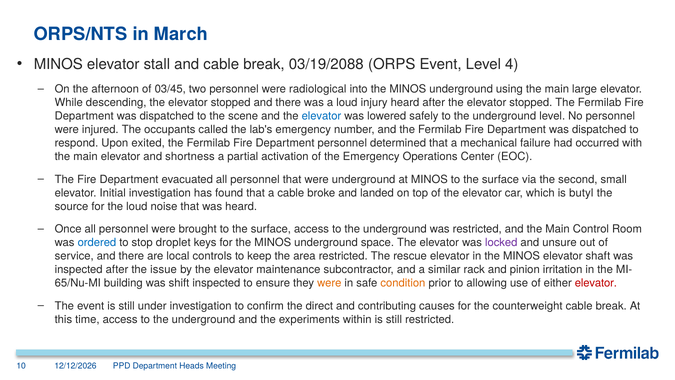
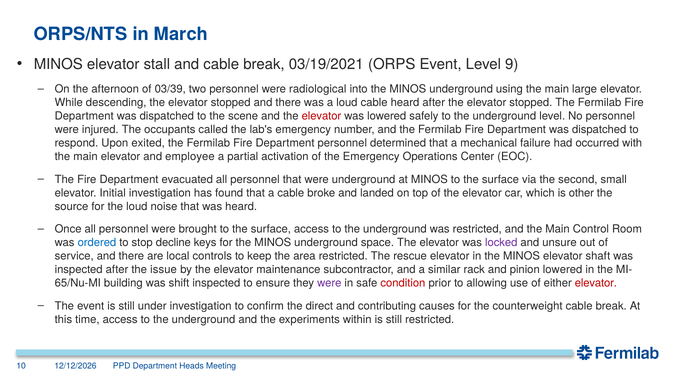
03/19/2088: 03/19/2088 -> 03/19/2021
4: 4 -> 9
03/45: 03/45 -> 03/39
loud injury: injury -> cable
elevator at (321, 116) colour: blue -> red
shortness: shortness -> employee
butyl: butyl -> other
droplet: droplet -> decline
pinion irritation: irritation -> lowered
were at (329, 283) colour: orange -> purple
condition colour: orange -> red
